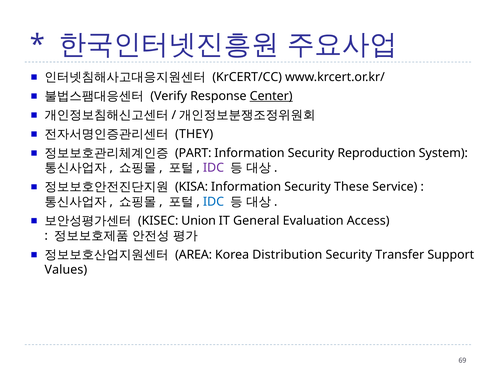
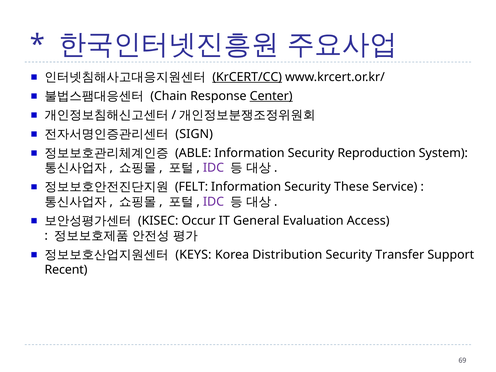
KrCERT/CC underline: none -> present
Verify: Verify -> Chain
THEY: THEY -> SIGN
PART: PART -> ABLE
KISA: KISA -> FELT
IDC at (214, 202) colour: blue -> purple
Union: Union -> Occur
AREA: AREA -> KEYS
Values: Values -> Recent
